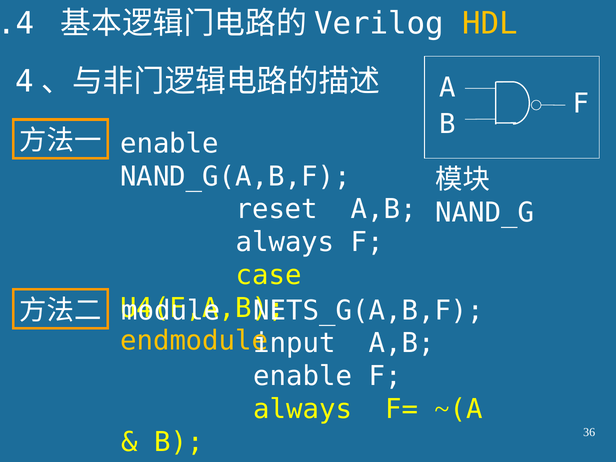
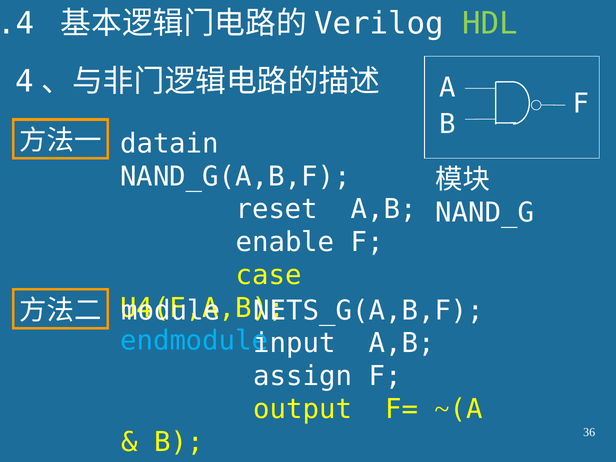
HDL colour: yellow -> light green
enable at (169, 144): enable -> datain
always at (285, 242): always -> enable
endmodule at (194, 341) colour: yellow -> light blue
enable at (303, 376): enable -> assign
always at (303, 409): always -> output
